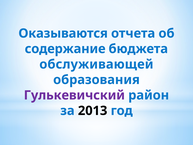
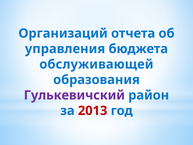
Оказываются: Оказываются -> Организаций
содержание: содержание -> управления
2013 colour: black -> red
